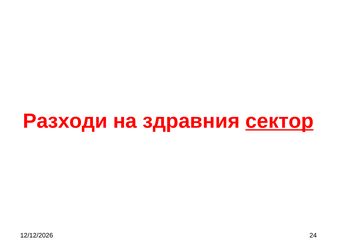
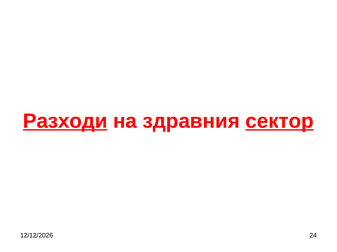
Разходи underline: none -> present
